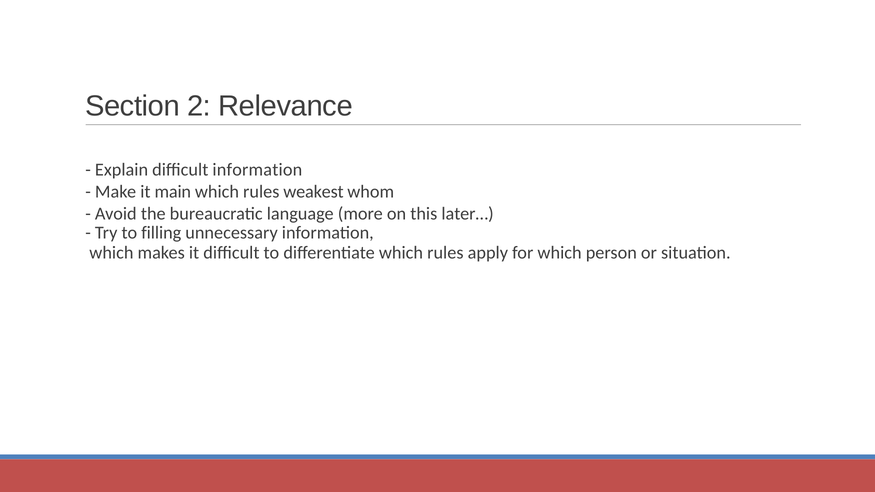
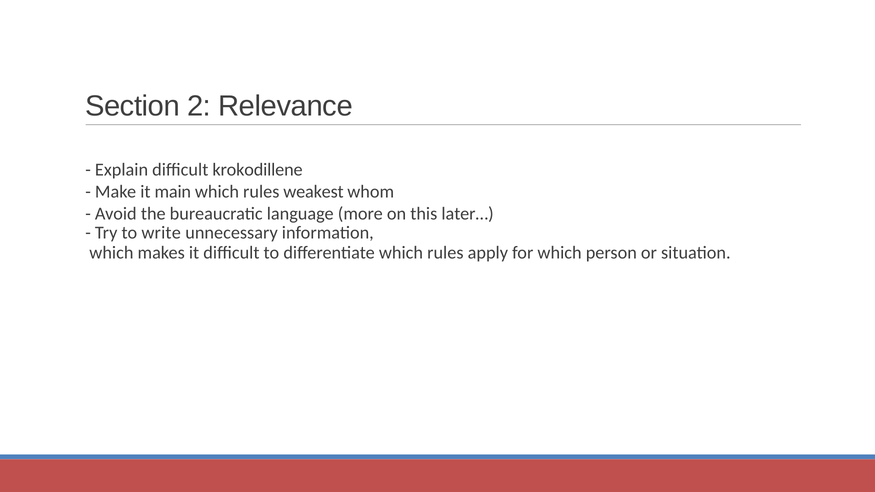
difficult information: information -> krokodillene
filling: filling -> write
